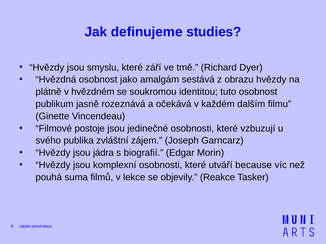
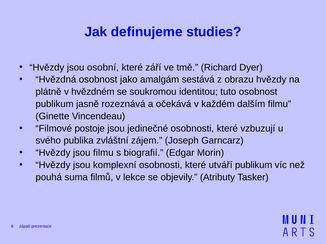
smyslu: smyslu -> osobní
jsou jádra: jádra -> filmu
utváří because: because -> publikum
Reakce: Reakce -> Atributy
